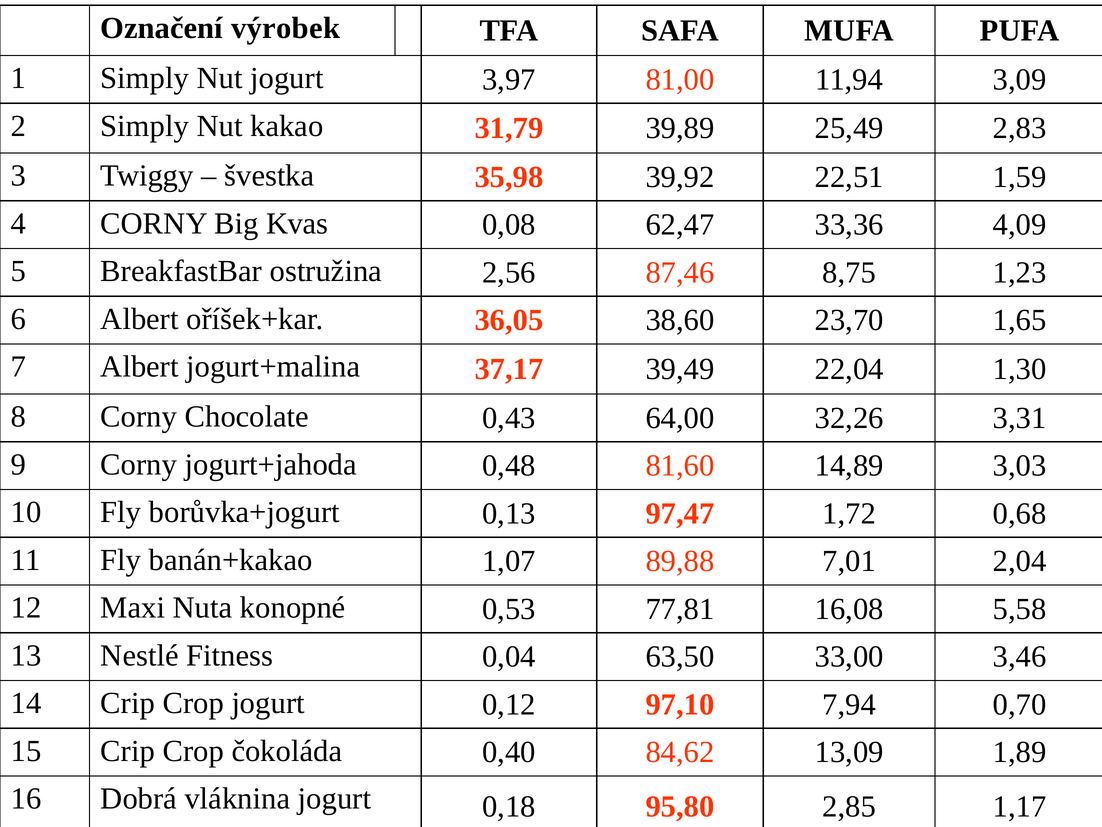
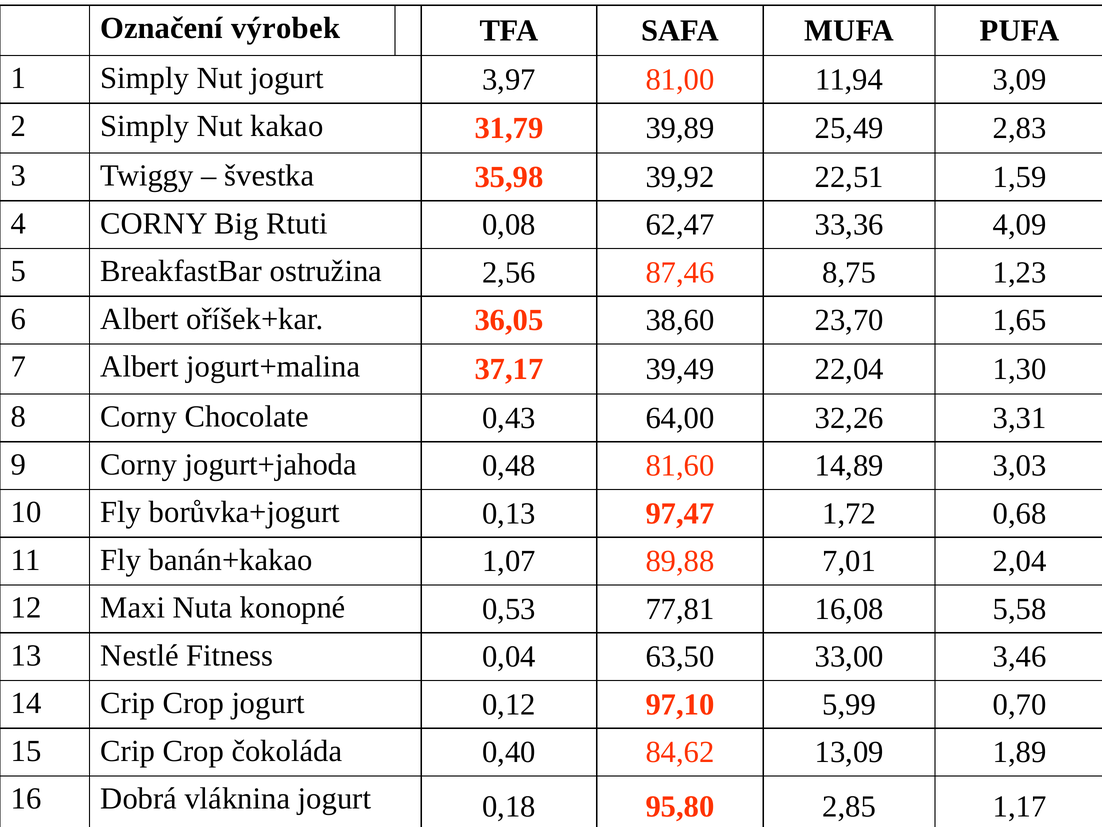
Kvas: Kvas -> Rtuti
7,94: 7,94 -> 5,99
